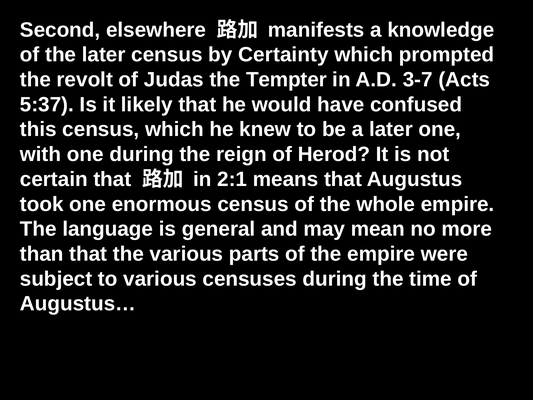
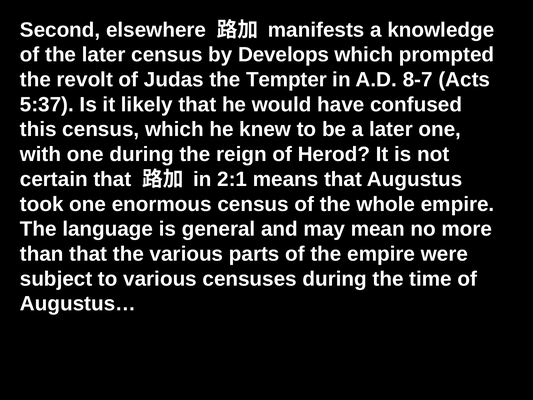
Certainty: Certainty -> Develops
3-7: 3-7 -> 8-7
